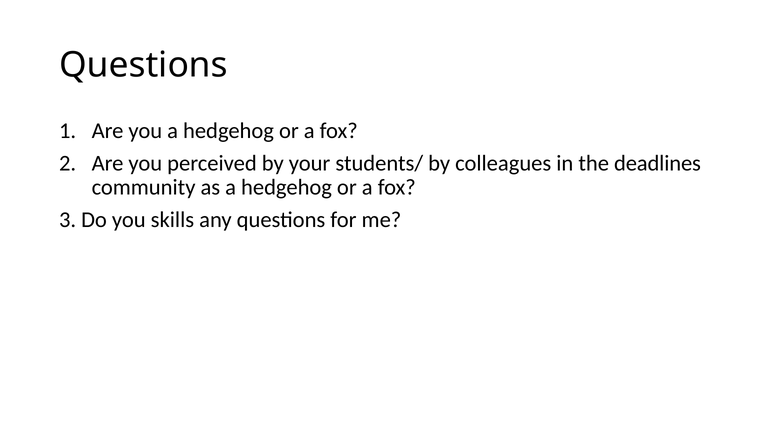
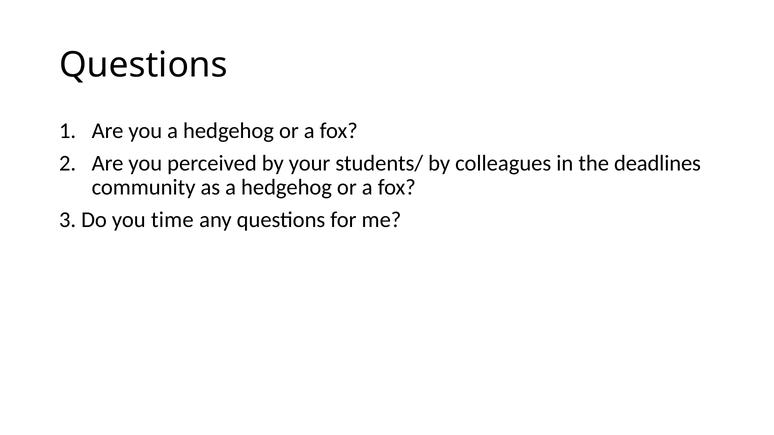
skills: skills -> time
